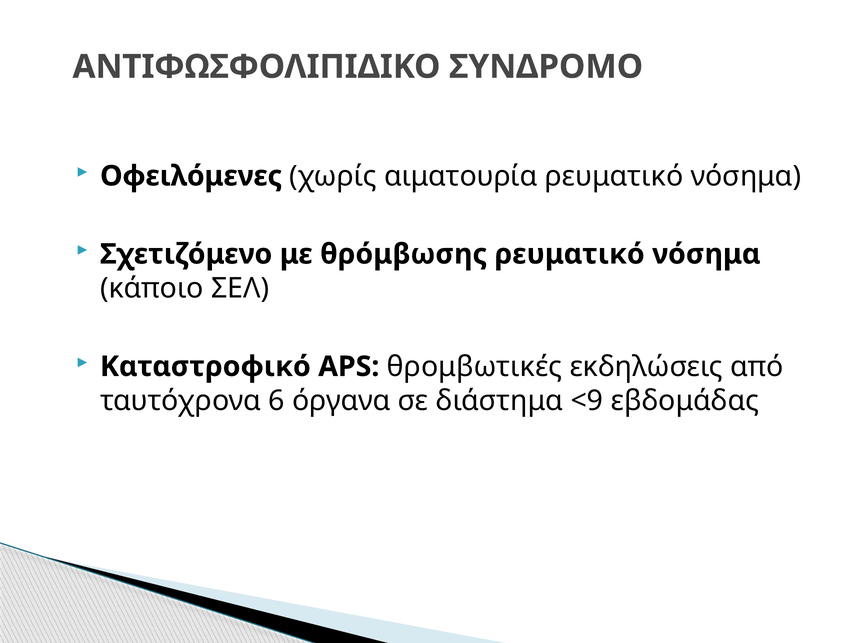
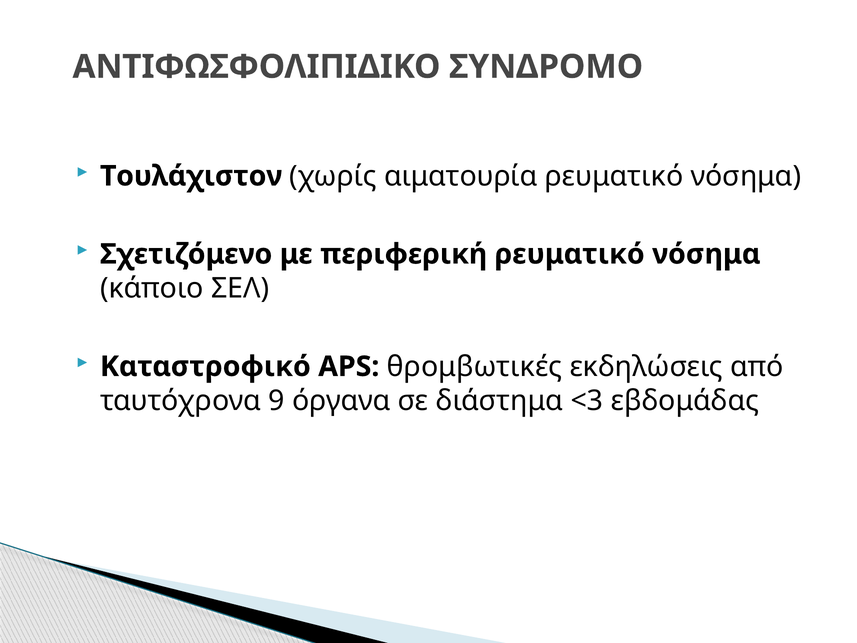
Οφειλόμενες: Οφειλόμενες -> Τουλάχιστον
θρόμβωσης: θρόμβωσης -> περιφερική
6: 6 -> 9
<9: <9 -> <3
